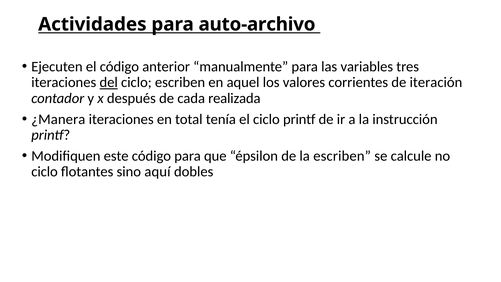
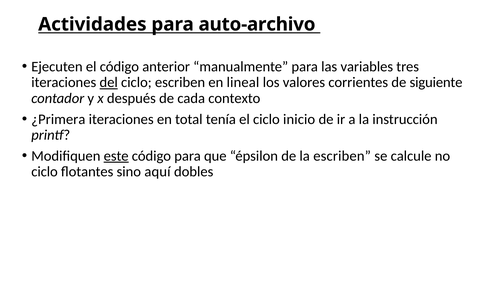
aquel: aquel -> lineal
iteración: iteración -> siguiente
realizada: realizada -> contexto
¿Manera: ¿Manera -> ¿Primera
ciclo printf: printf -> inicio
este underline: none -> present
